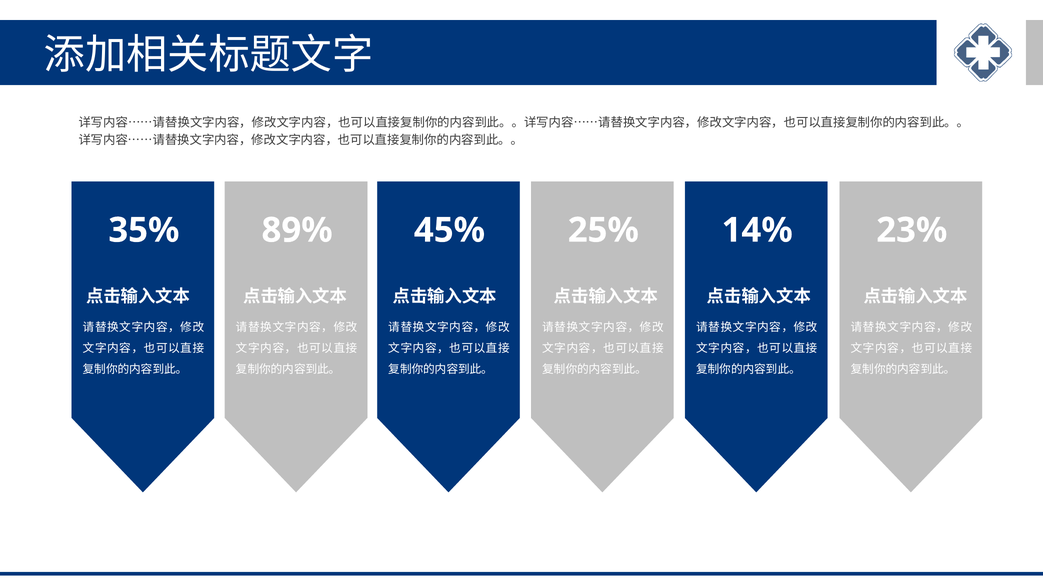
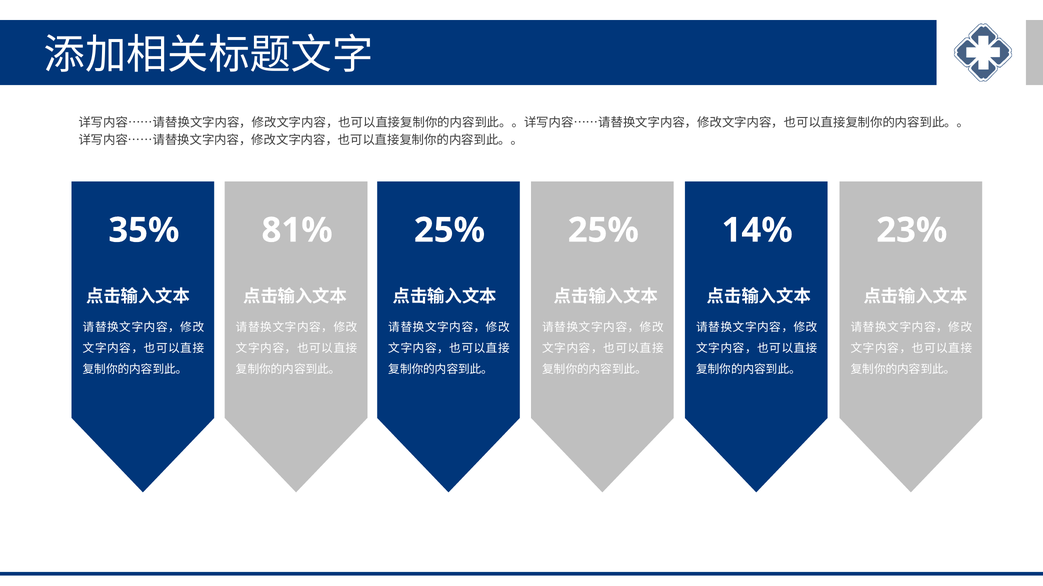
89%: 89% -> 81%
45% at (449, 231): 45% -> 25%
